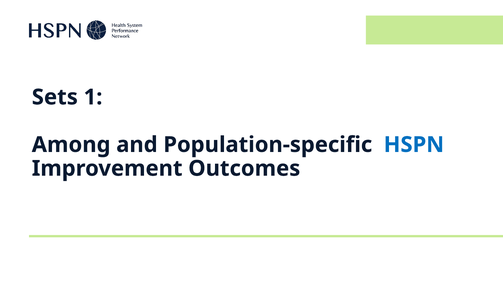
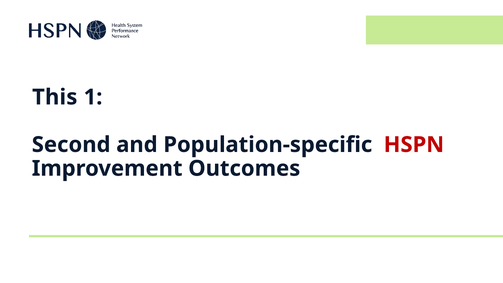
Sets: Sets -> This
Among: Among -> Second
HSPN colour: blue -> red
